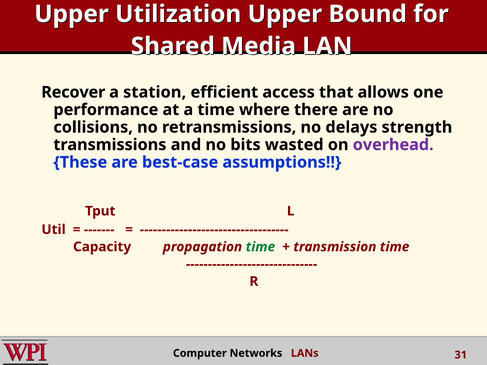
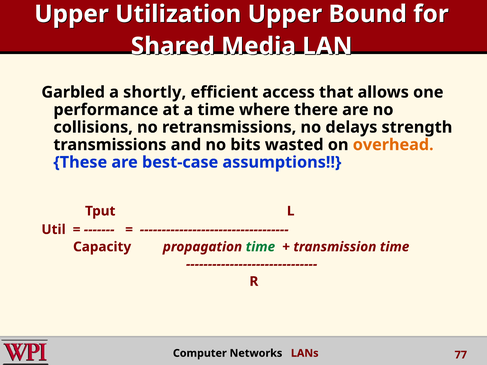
Recover: Recover -> Garbled
station: station -> shortly
overhead colour: purple -> orange
31: 31 -> 77
